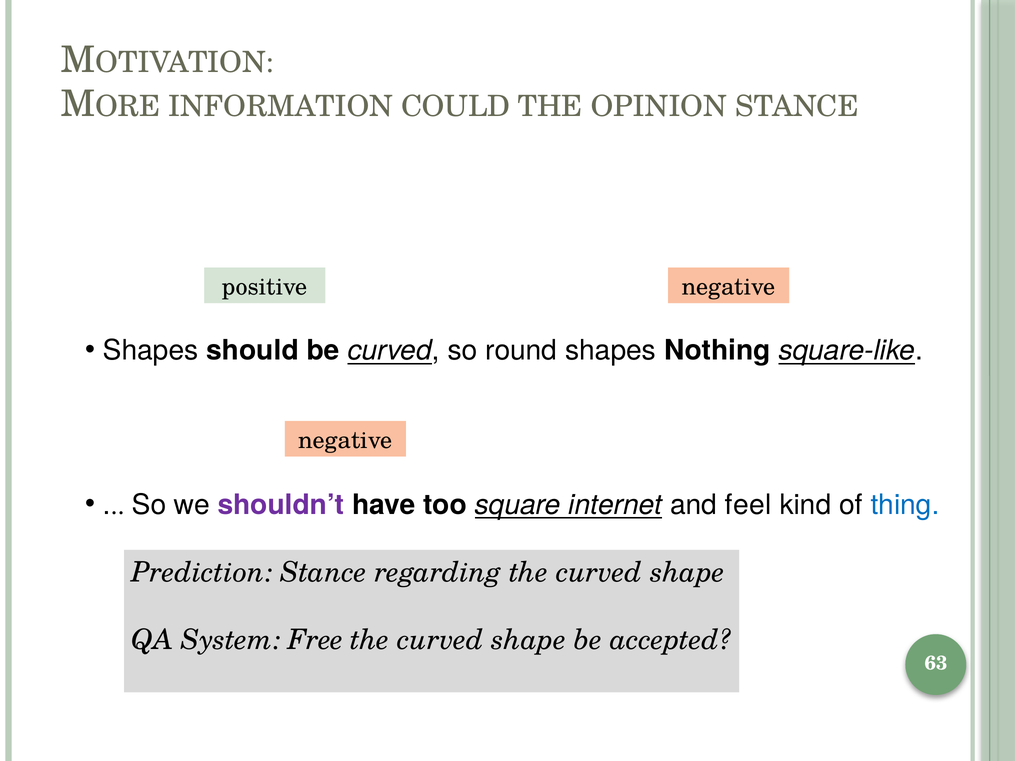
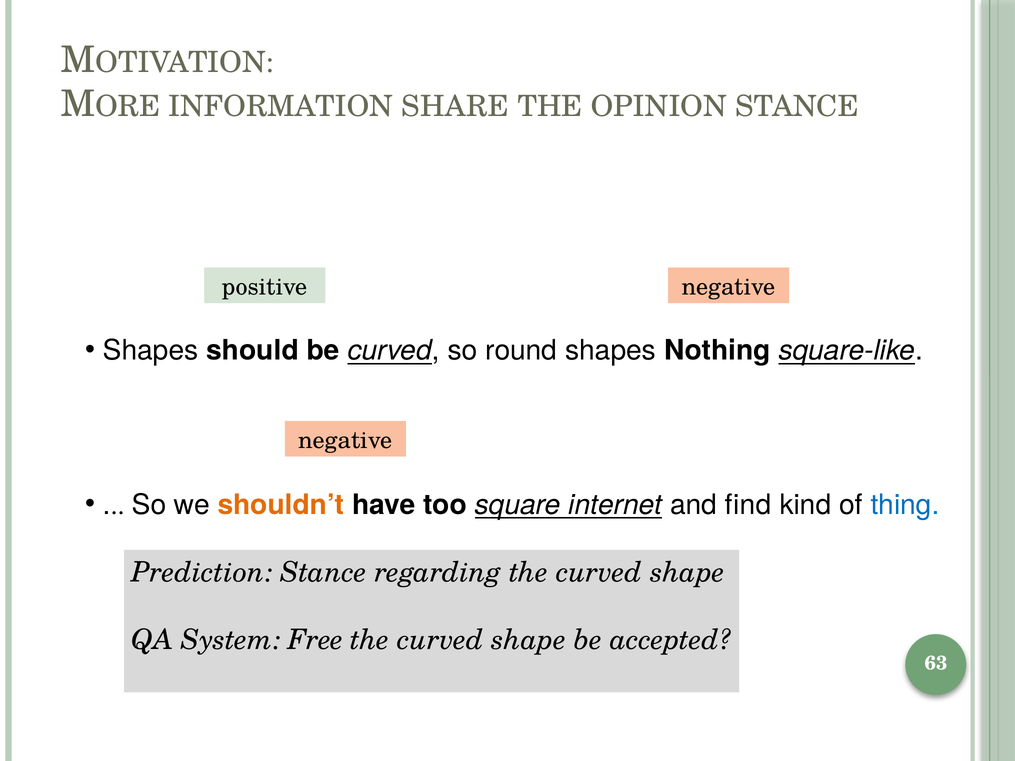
COULD: COULD -> SHARE
shouldn’t colour: purple -> orange
feel: feel -> find
